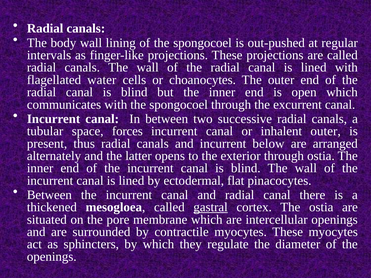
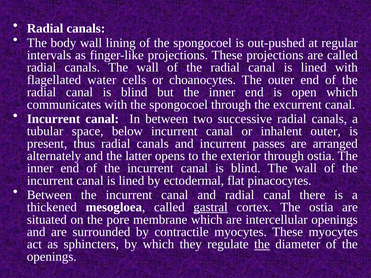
forces: forces -> below
below: below -> passes
the at (262, 244) underline: none -> present
